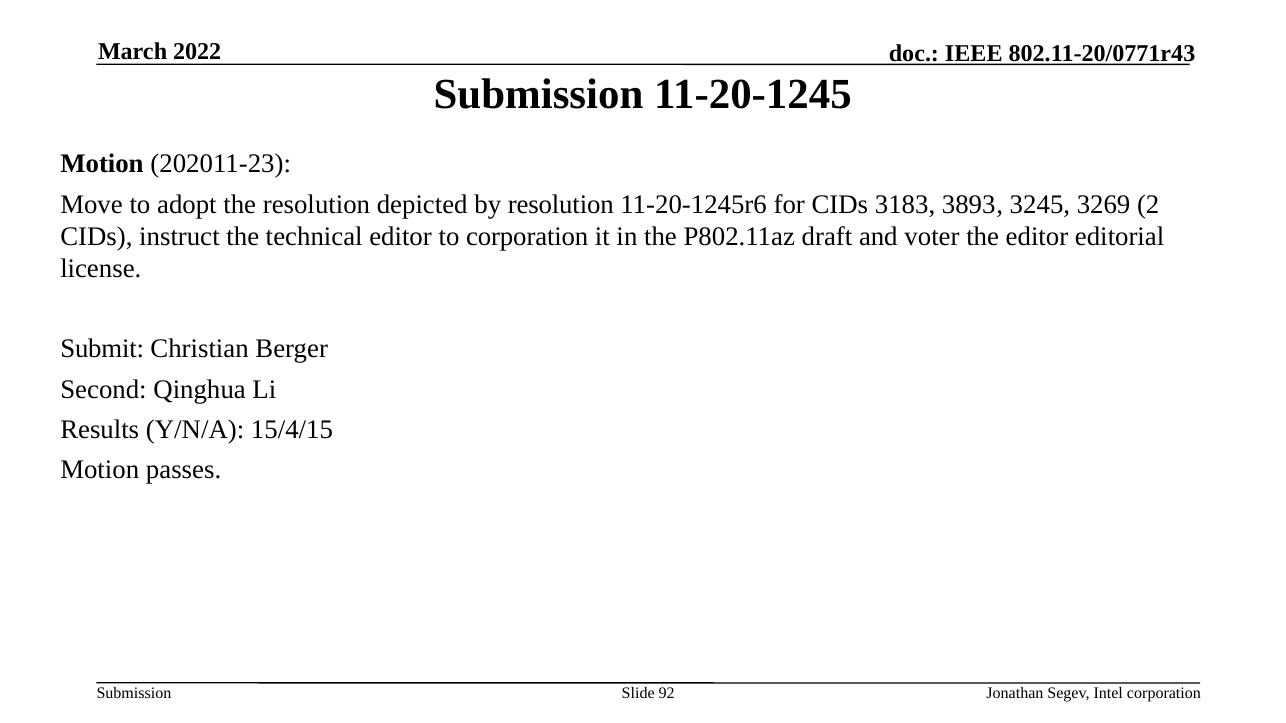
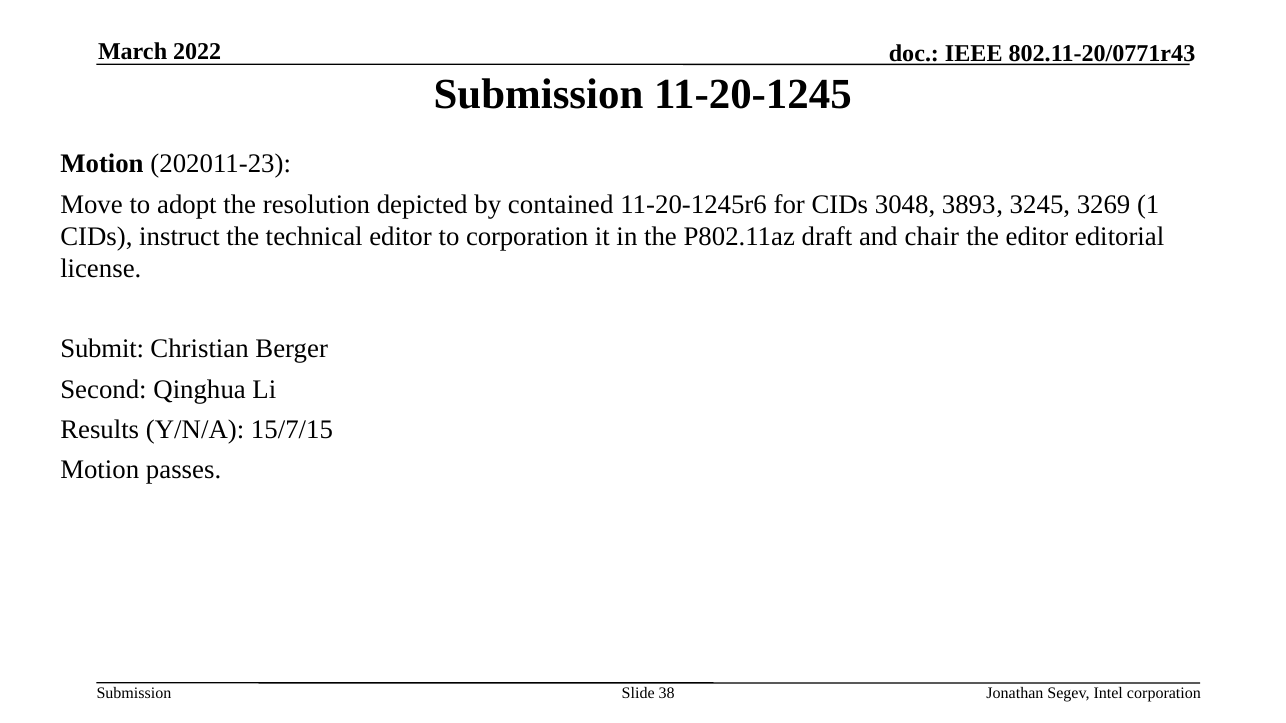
by resolution: resolution -> contained
3183: 3183 -> 3048
2: 2 -> 1
voter: voter -> chair
15/4/15: 15/4/15 -> 15/7/15
92: 92 -> 38
